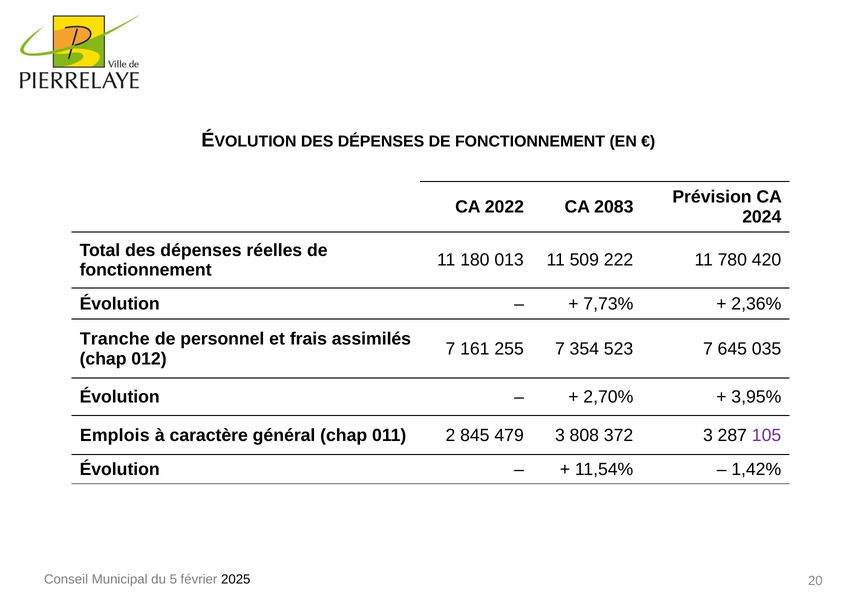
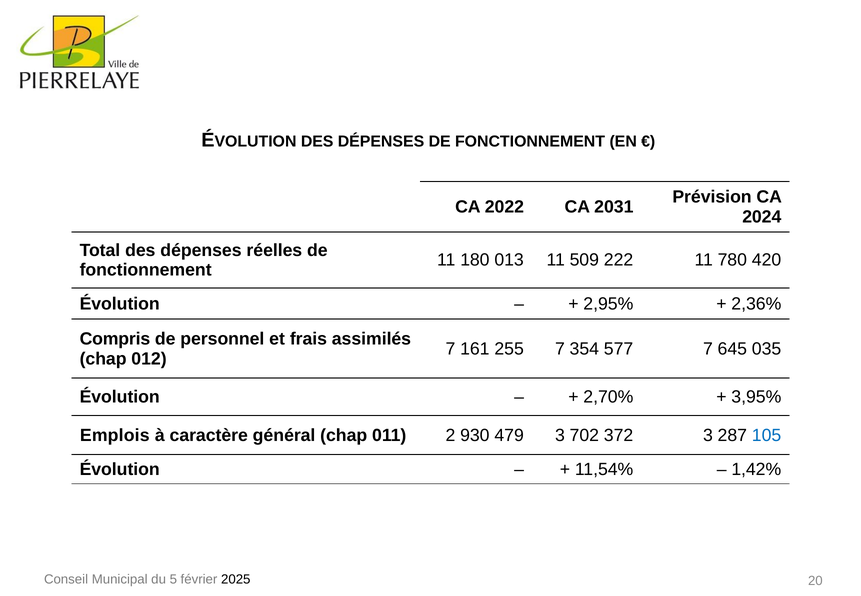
2083: 2083 -> 2031
7,73%: 7,73% -> 2,95%
Tranche: Tranche -> Compris
523: 523 -> 577
845: 845 -> 930
808: 808 -> 702
105 colour: purple -> blue
